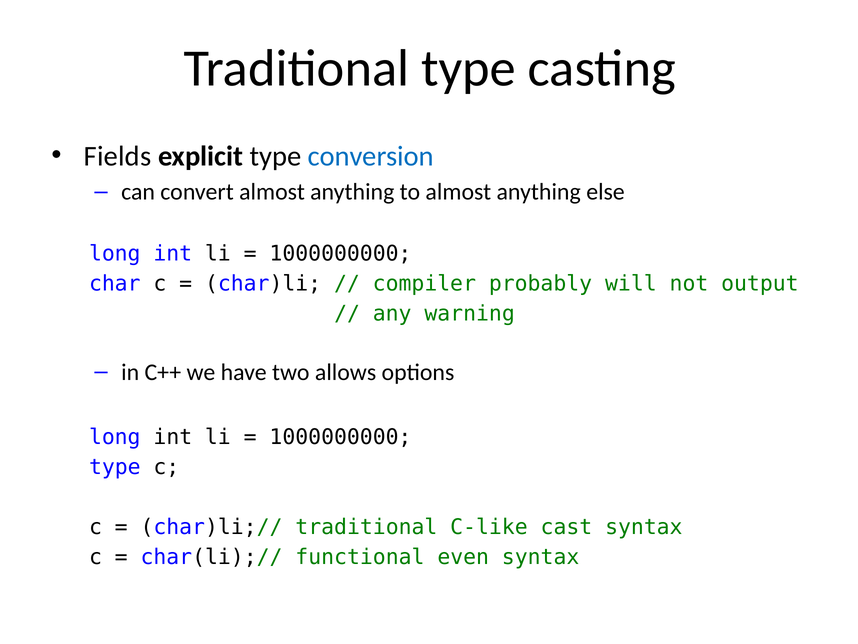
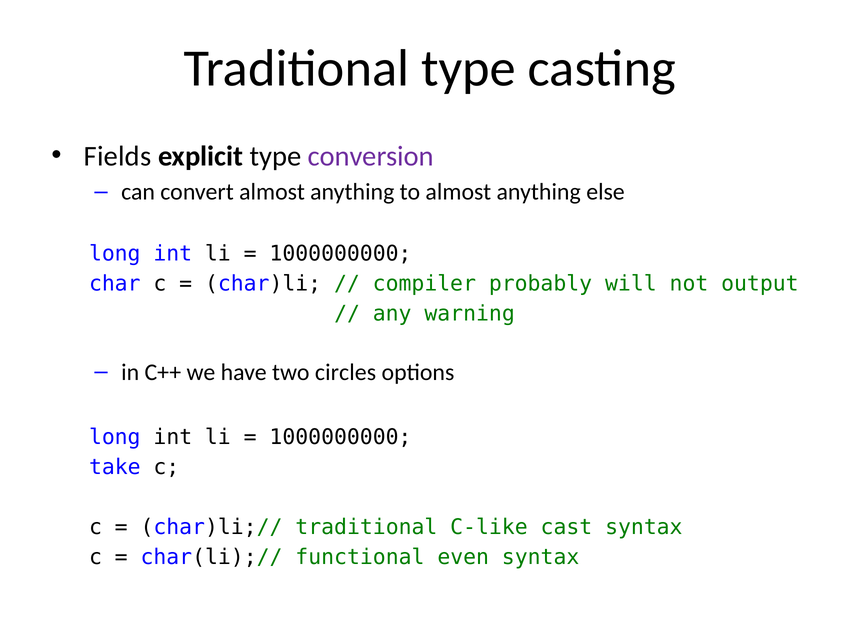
conversion colour: blue -> purple
allows: allows -> circles
type at (115, 467): type -> take
